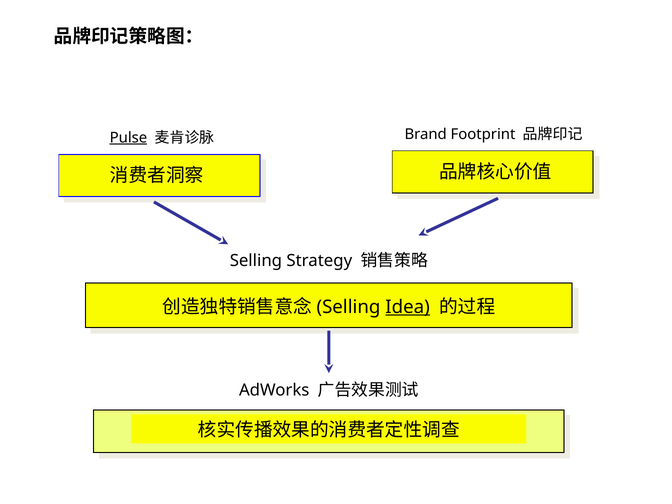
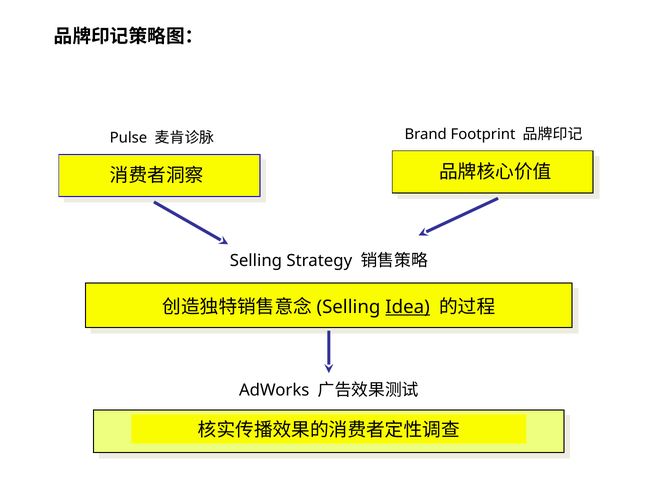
Pulse underline: present -> none
